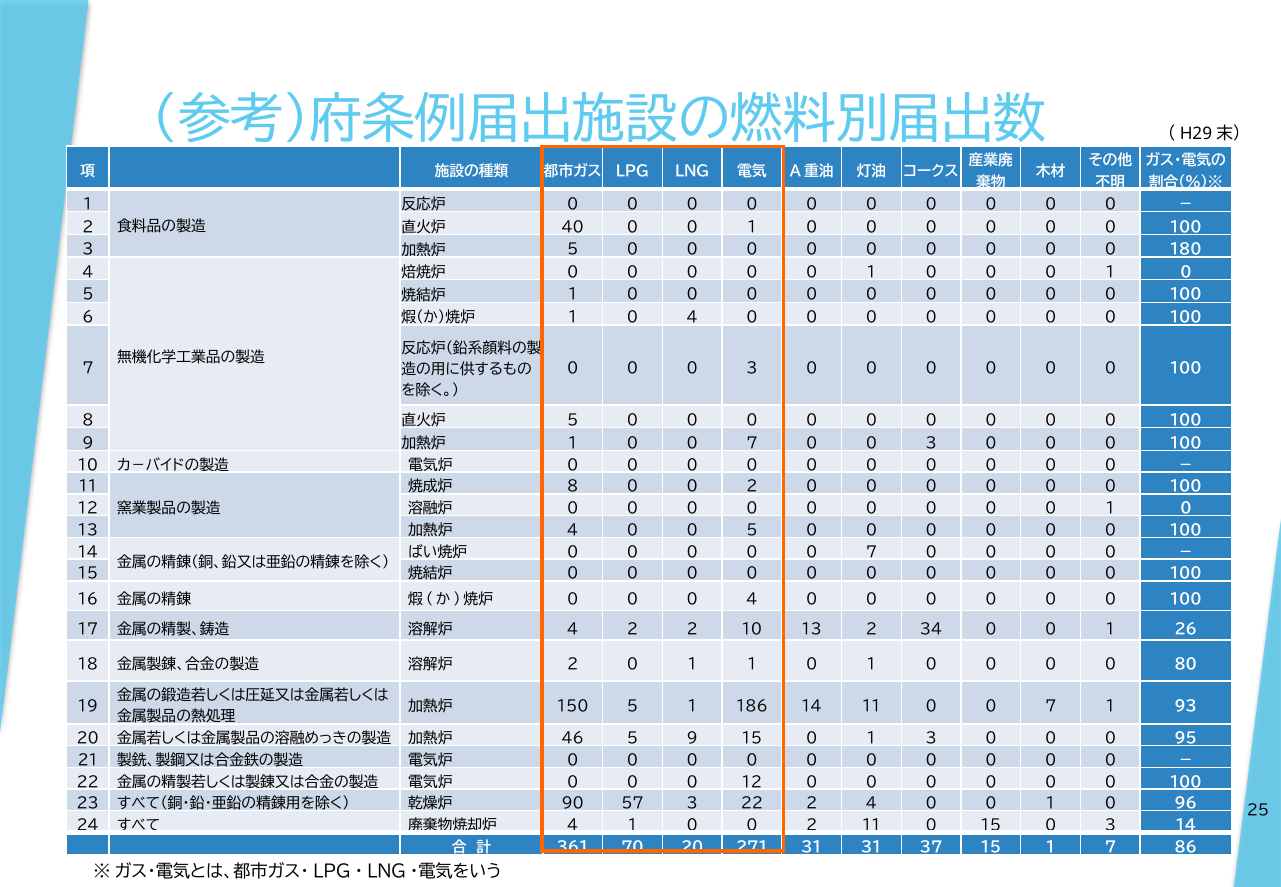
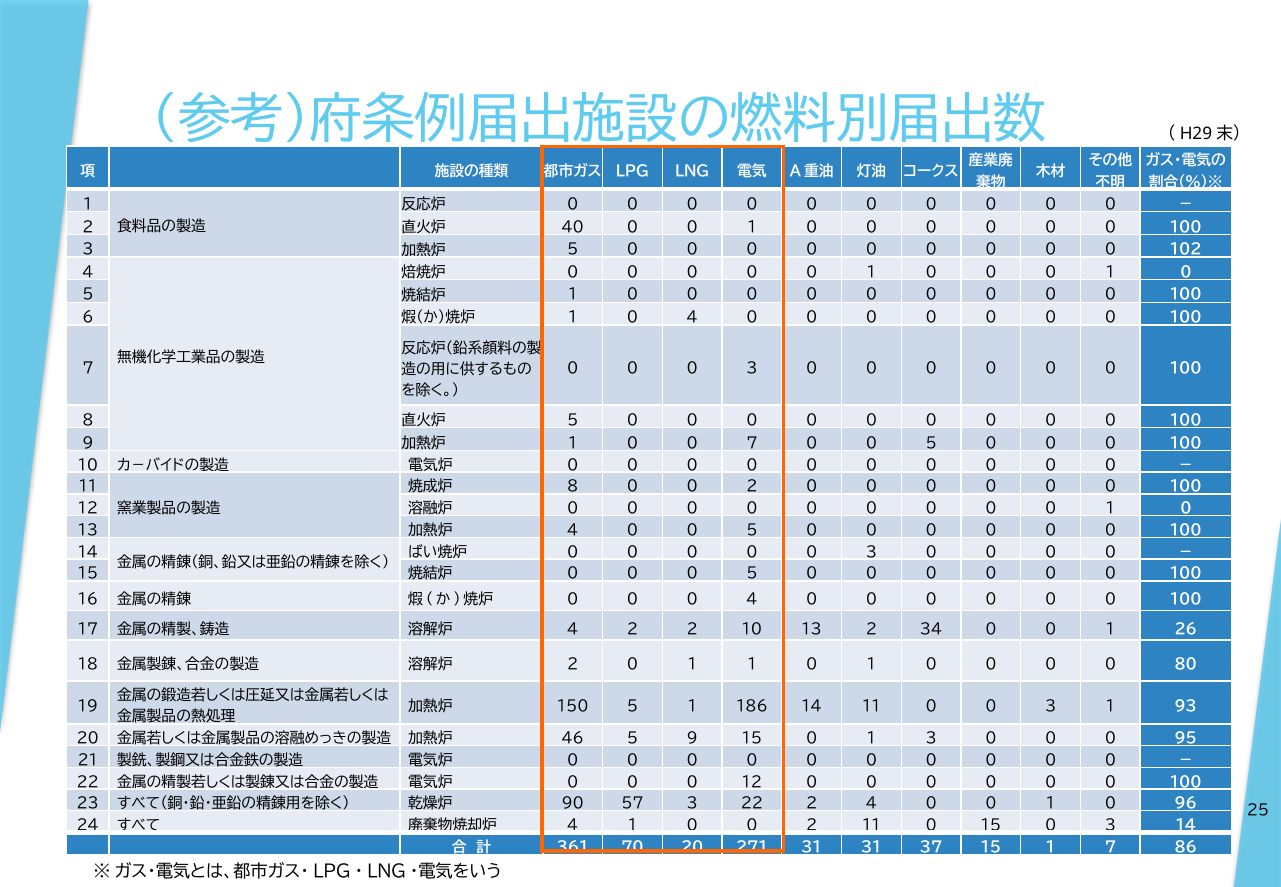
180: 180 -> 102
7 0 0 3: 3 -> 5
7 at (871, 552): 7 -> 3
0 at (752, 574): 0 -> 5
11 0 0 7: 7 -> 3
